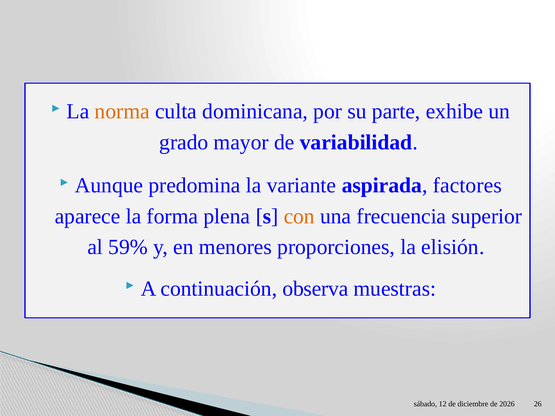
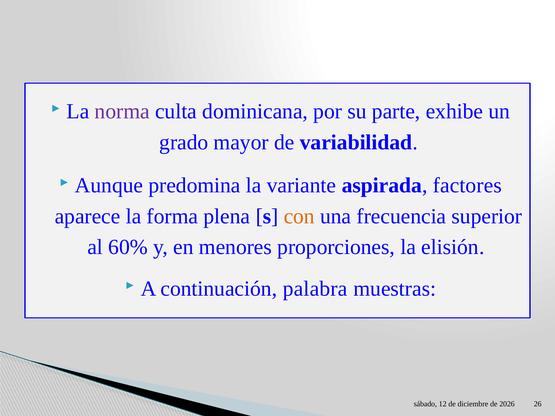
norma colour: orange -> purple
59%: 59% -> 60%
observa: observa -> palabra
